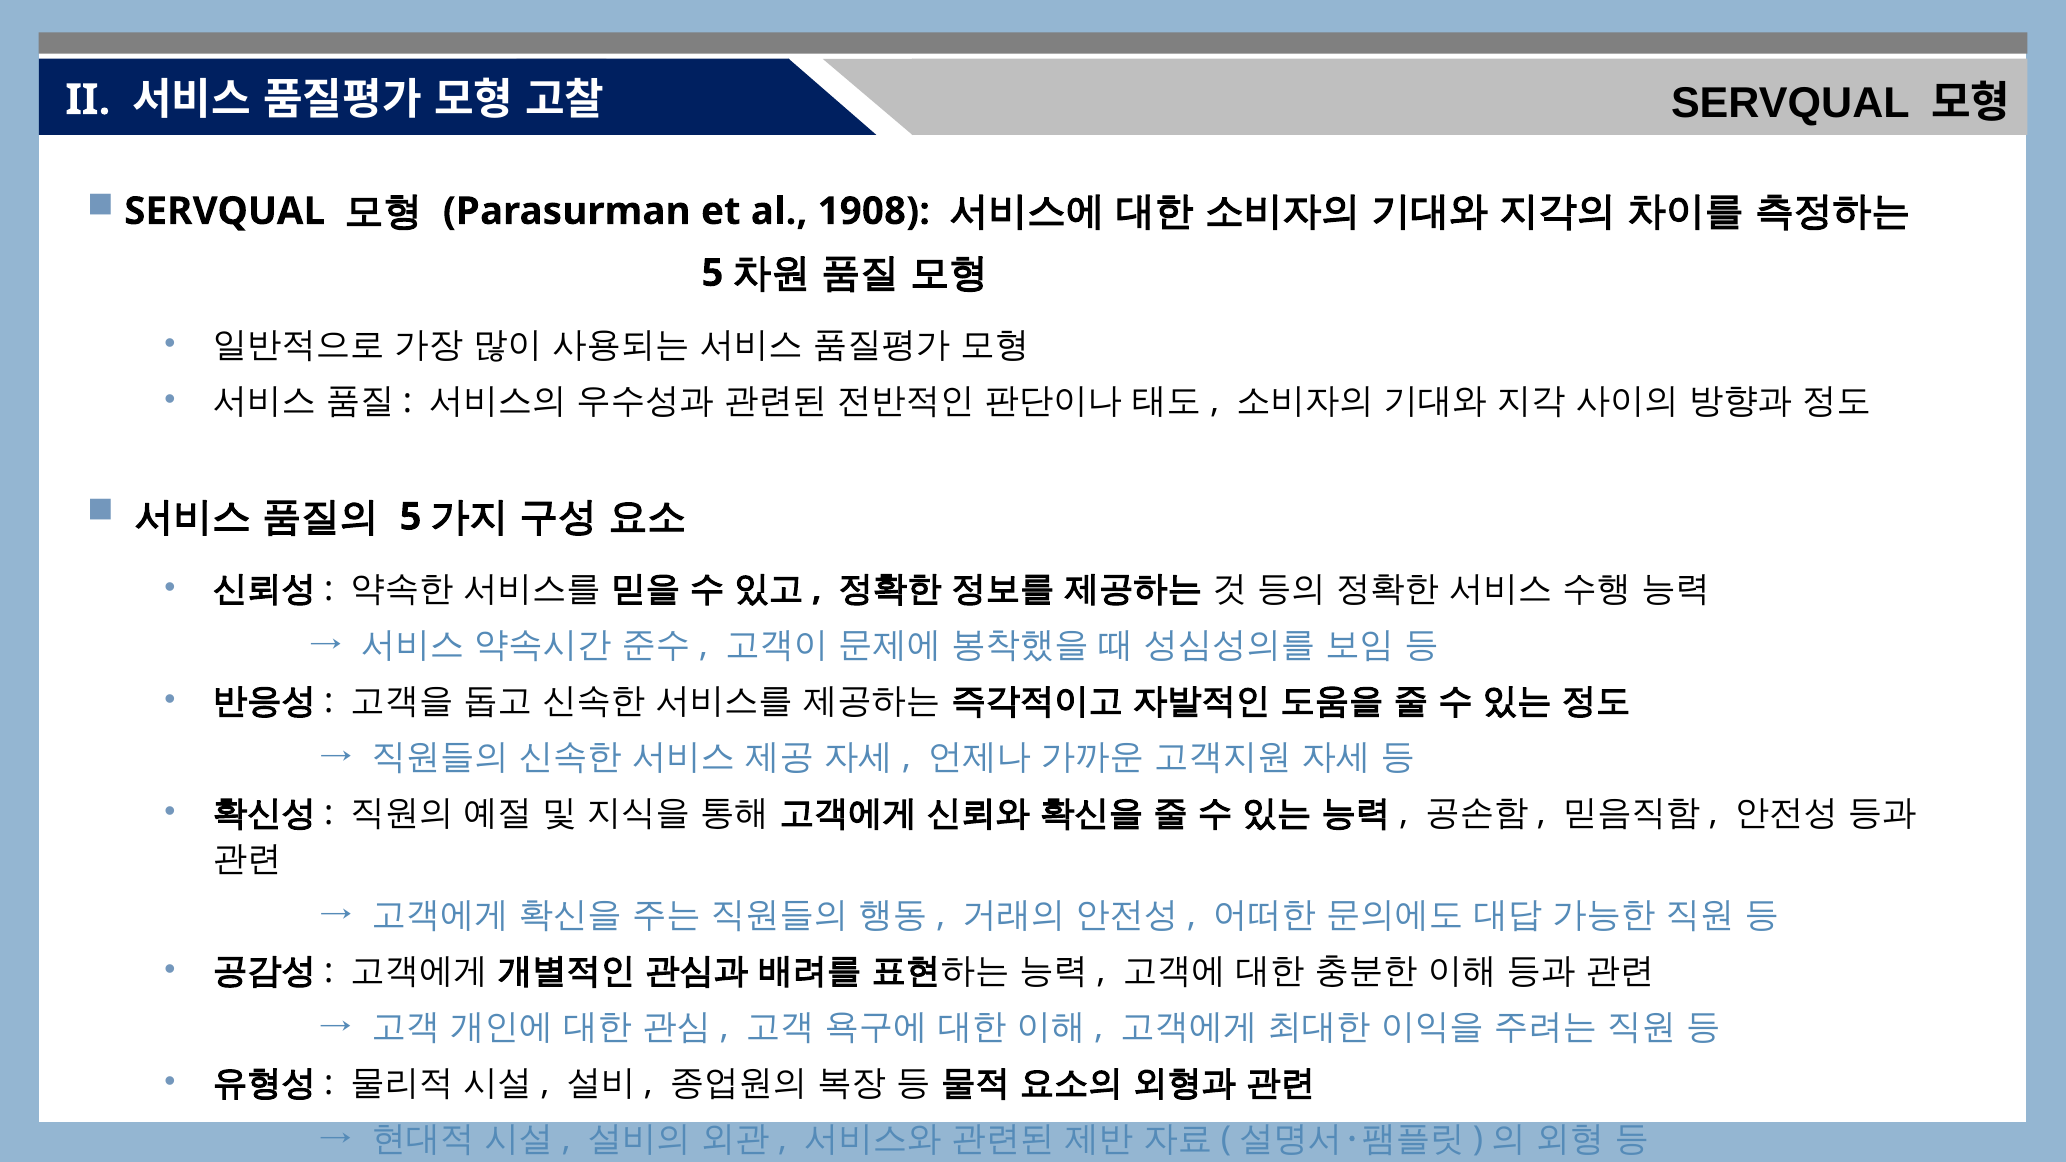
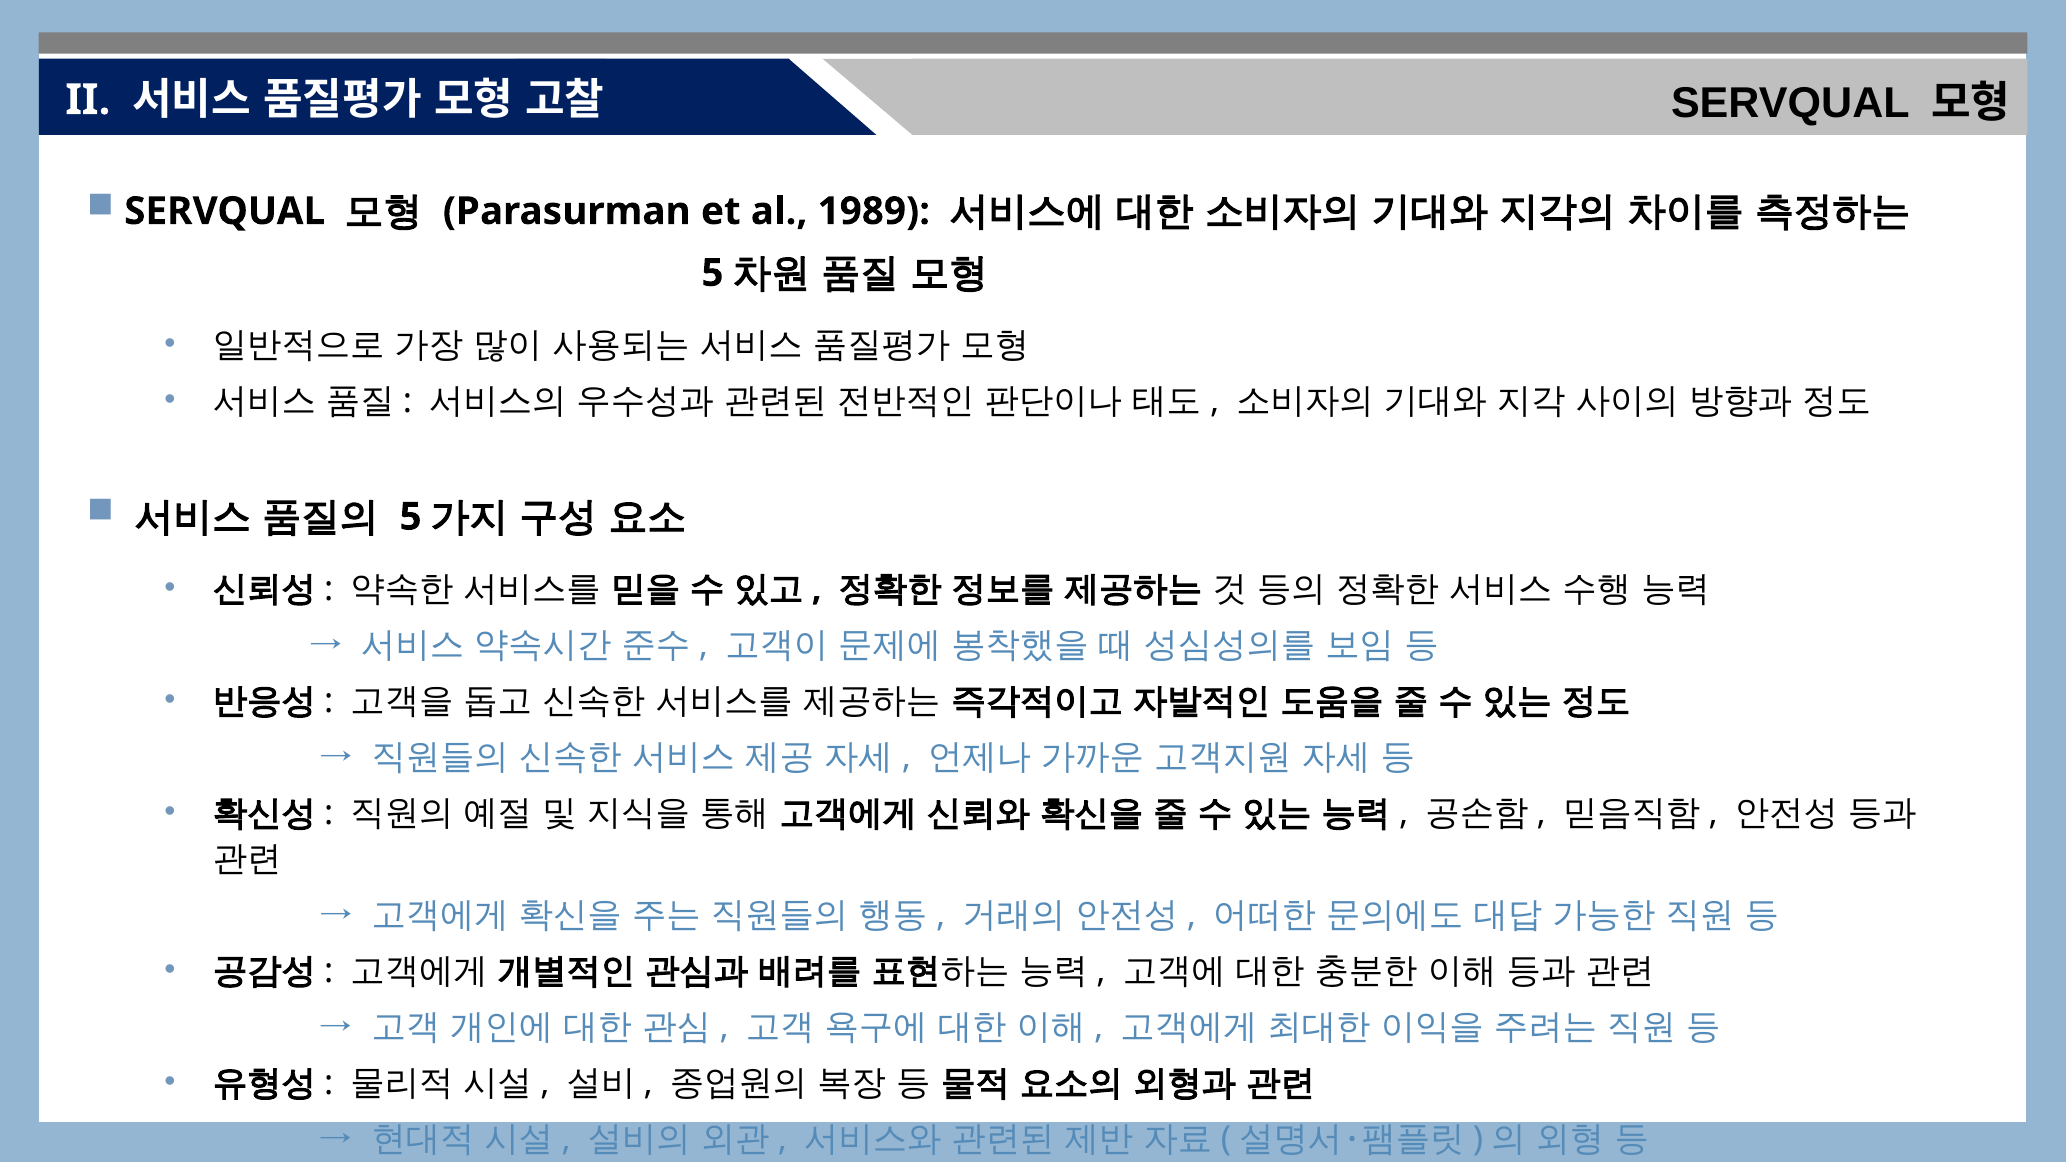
1908: 1908 -> 1989
